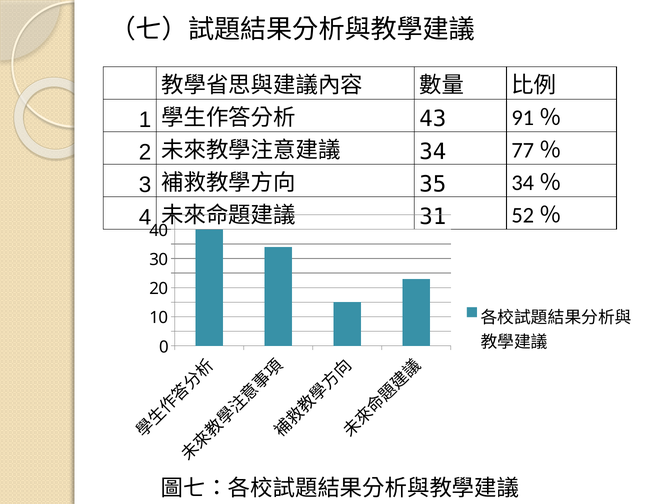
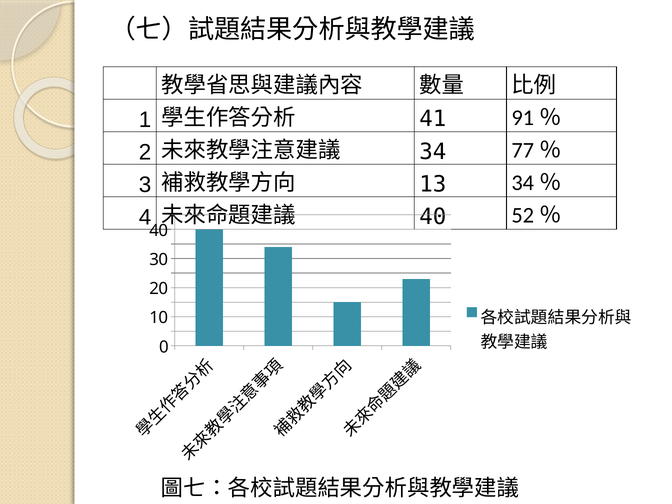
43: 43 -> 41
35: 35 -> 13
31 at (433, 217): 31 -> 40
